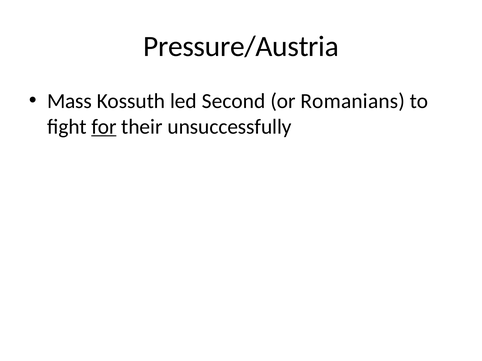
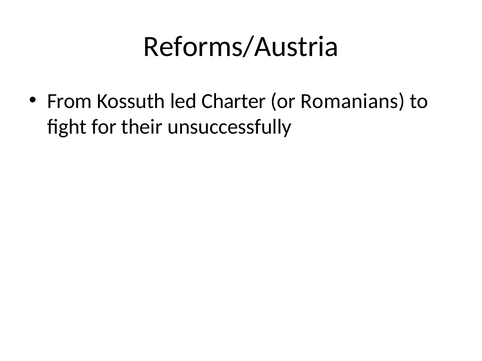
Pressure/Austria: Pressure/Austria -> Reforms/Austria
Mass: Mass -> From
Second: Second -> Charter
for underline: present -> none
